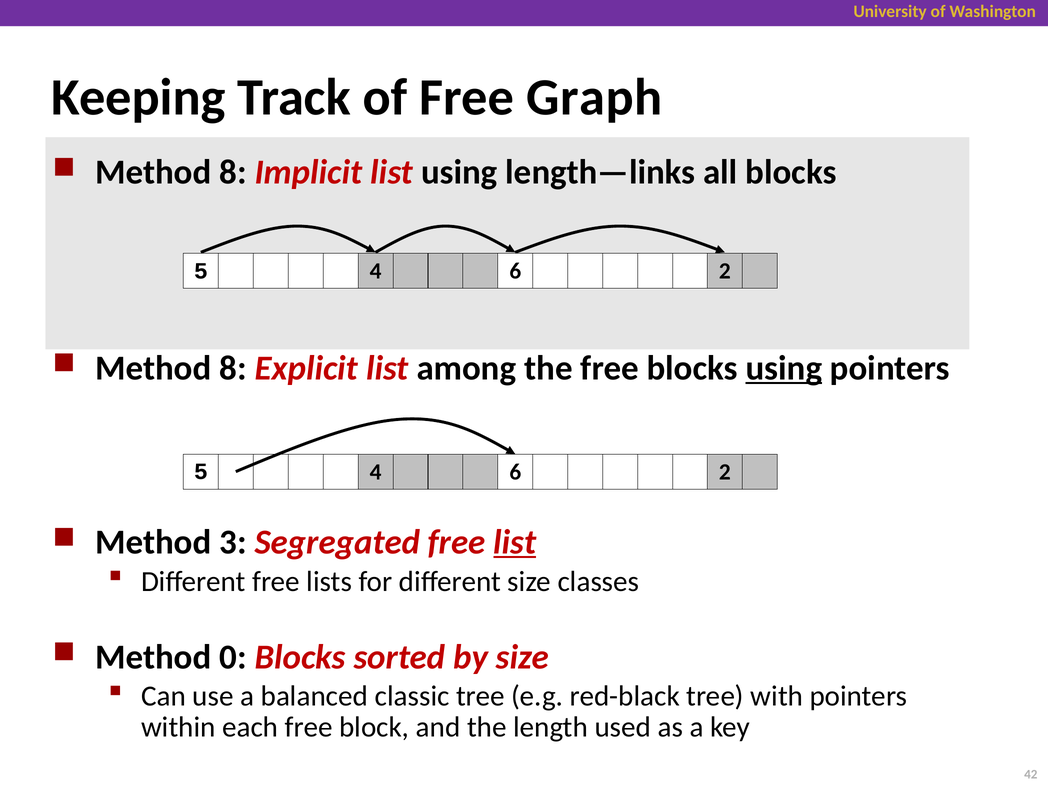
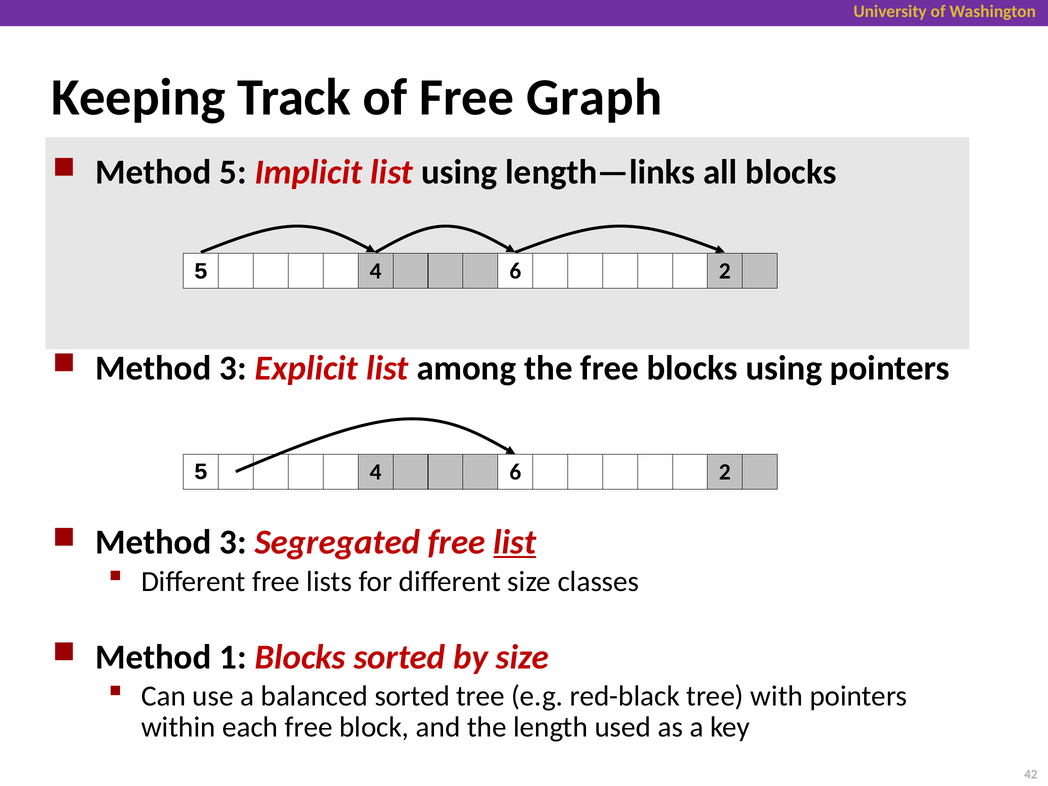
8 at (233, 172): 8 -> 5
8 at (233, 368): 8 -> 3
using at (784, 368) underline: present -> none
0: 0 -> 1
balanced classic: classic -> sorted
